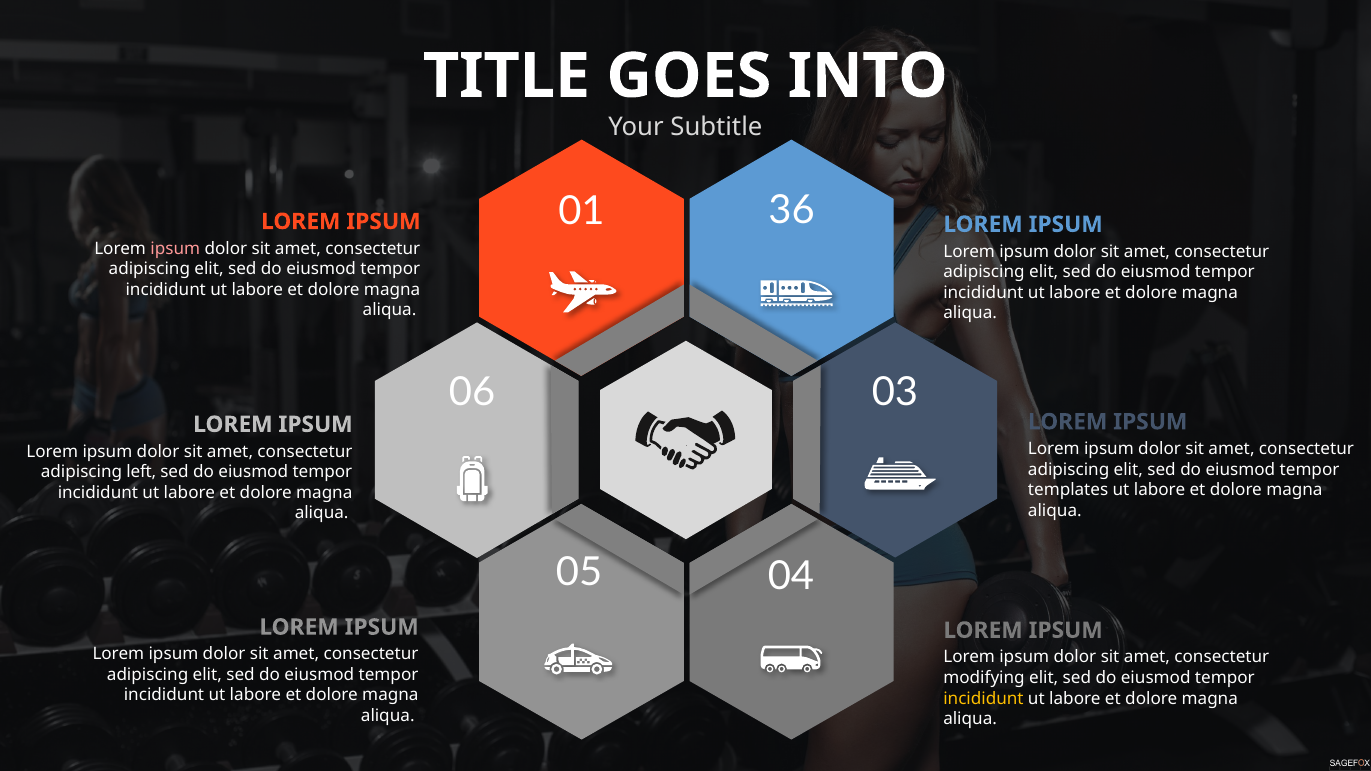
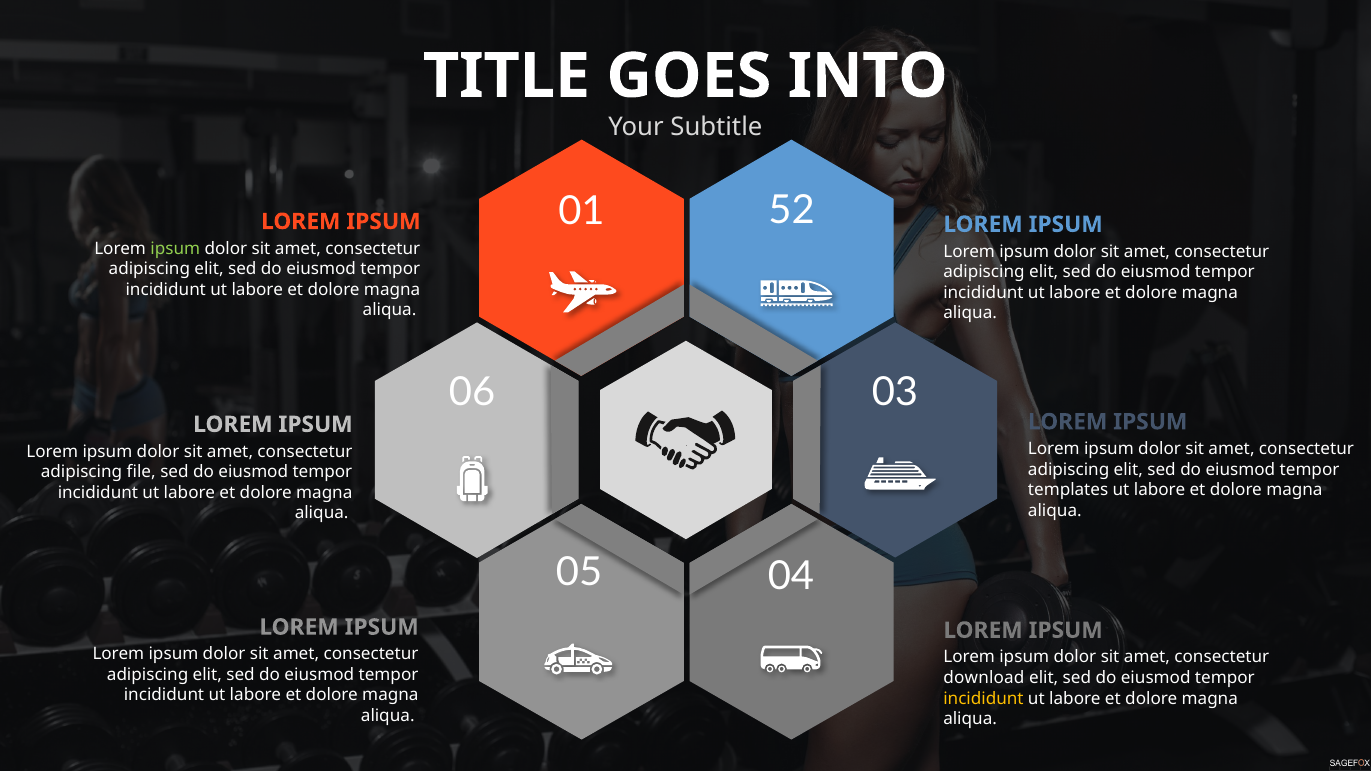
36: 36 -> 52
ipsum at (175, 249) colour: pink -> light green
left: left -> file
modifying: modifying -> download
